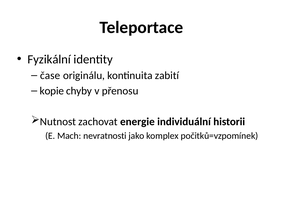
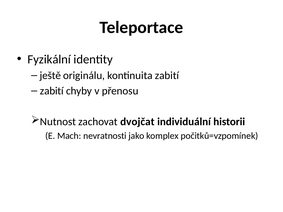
čase: čase -> ještě
kopie at (52, 91): kopie -> zabití
energie: energie -> dvojčat
